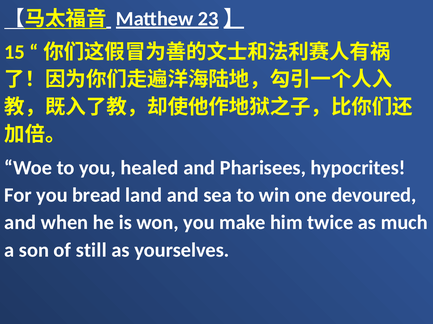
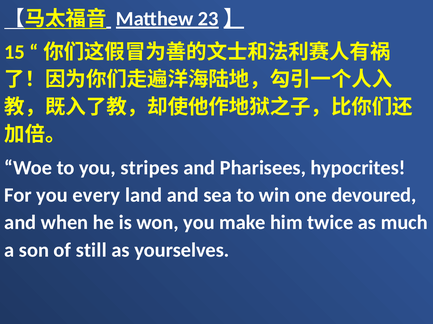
healed: healed -> stripes
bread: bread -> every
